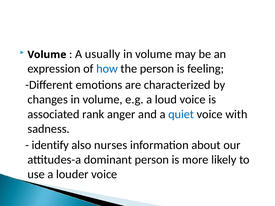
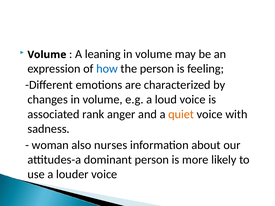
usually: usually -> leaning
quiet colour: blue -> orange
identify: identify -> woman
